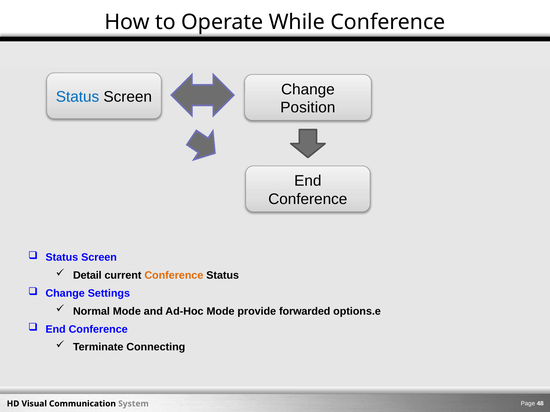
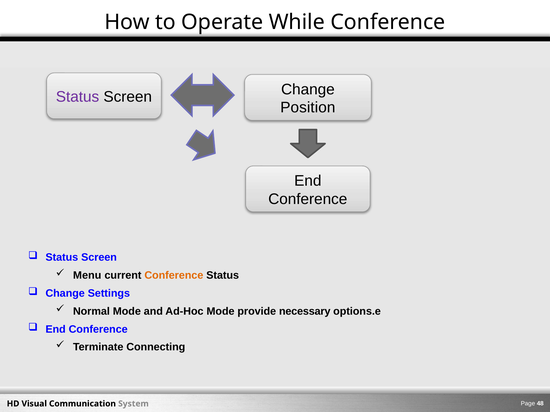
Status at (78, 97) colour: blue -> purple
Detail: Detail -> Menu
forwarded: forwarded -> necessary
